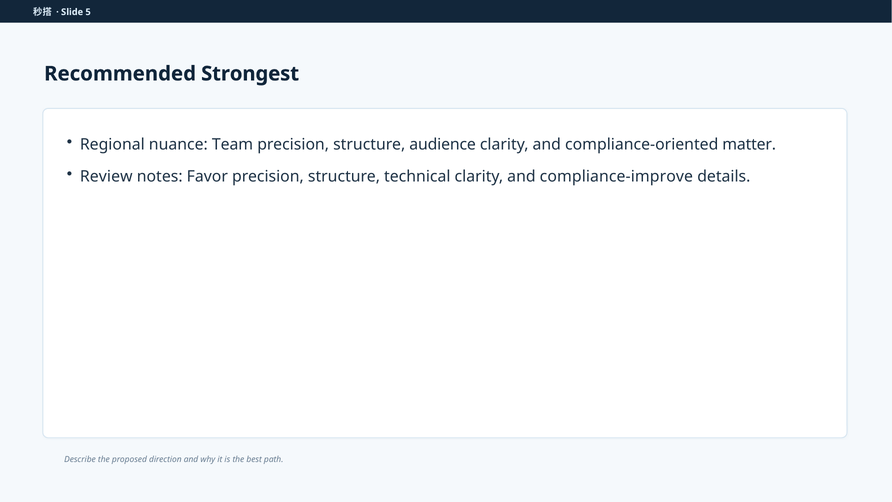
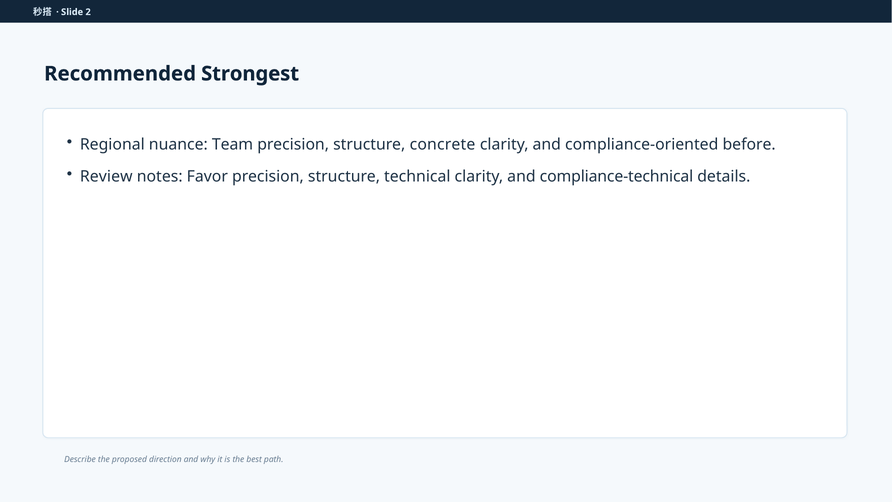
5: 5 -> 2
audience: audience -> concrete
matter: matter -> before
compliance-improve: compliance-improve -> compliance-technical
